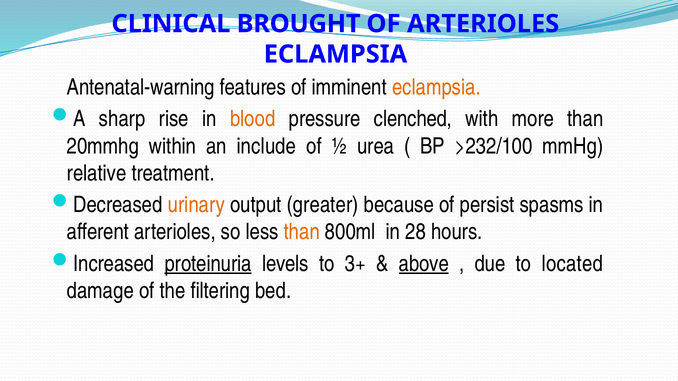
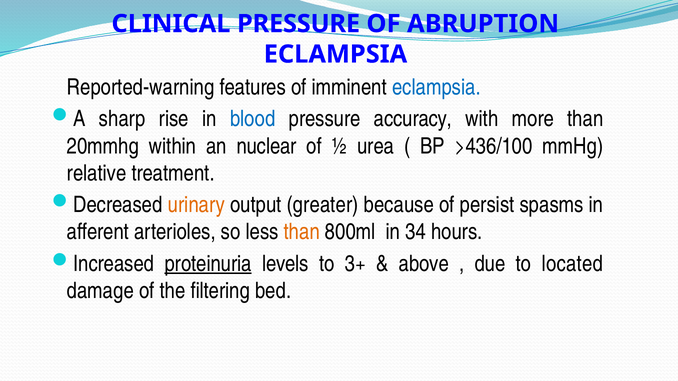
CLINICAL BROUGHT: BROUGHT -> PRESSURE
OF ARTERIOLES: ARTERIOLES -> ABRUPTION
Antenatal-warning: Antenatal-warning -> Reported-warning
eclampsia at (436, 87) colour: orange -> blue
blood colour: orange -> blue
clenched: clenched -> accuracy
include: include -> nuclear
>232/100: >232/100 -> >436/100
28: 28 -> 34
above underline: present -> none
